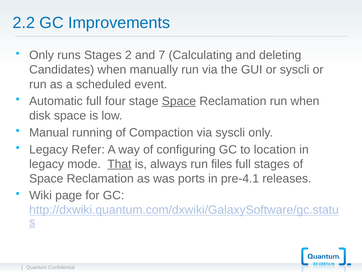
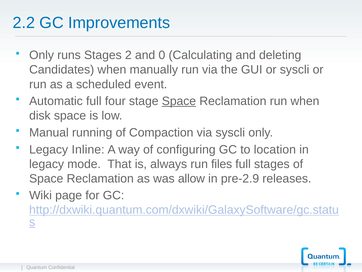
7: 7 -> 0
Refer: Refer -> Inline
That underline: present -> none
ports: ports -> allow
pre-4.1: pre-4.1 -> pre-2.9
